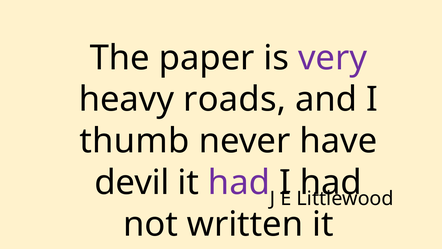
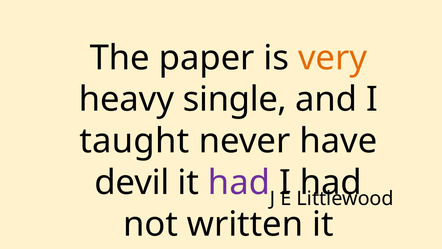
very colour: purple -> orange
roads: roads -> single
thumb: thumb -> taught
